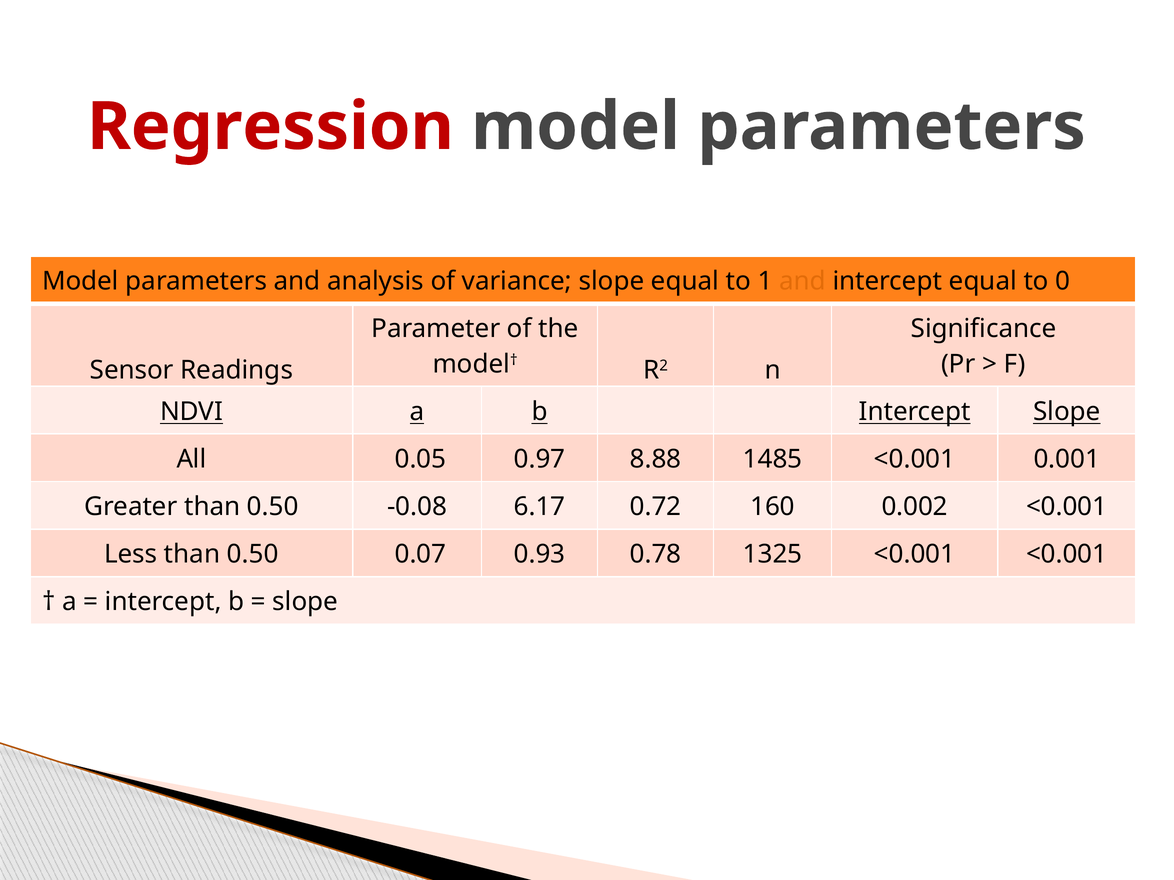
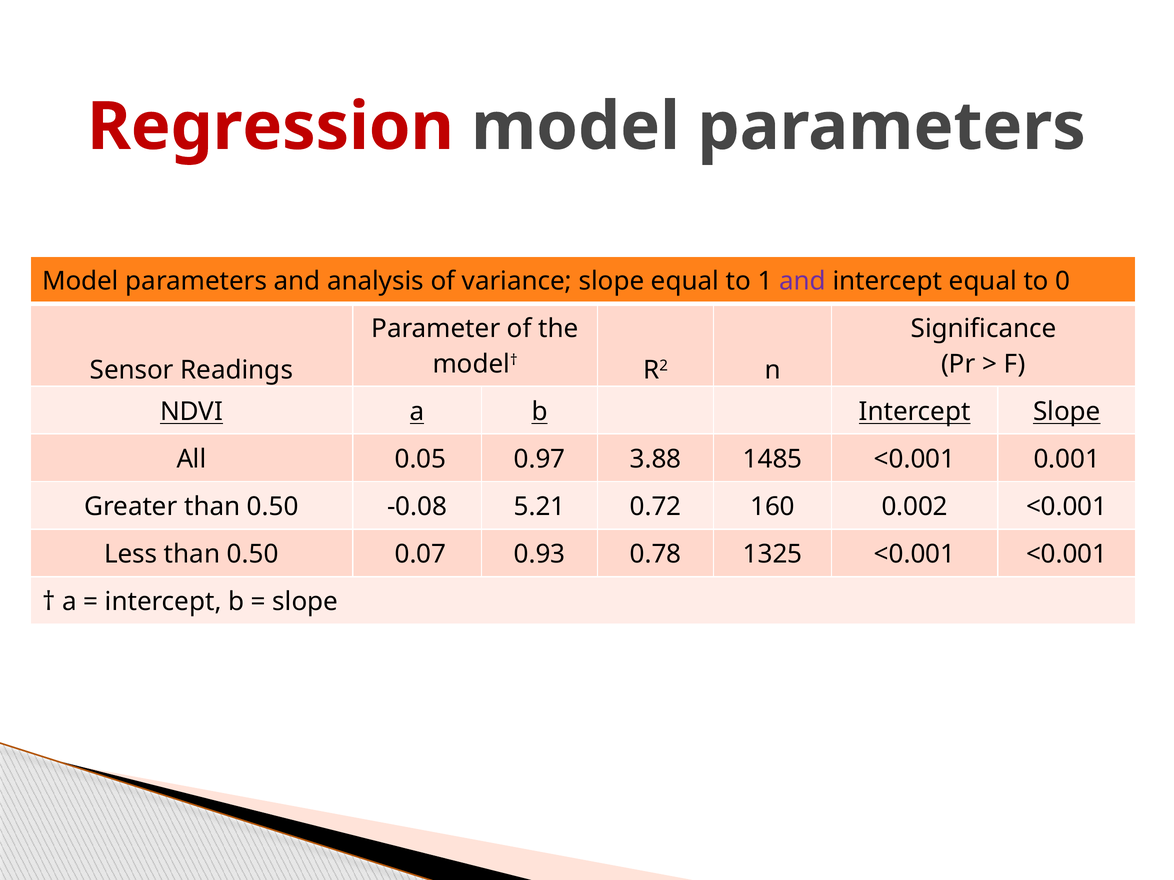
and at (802, 281) colour: orange -> purple
8.88: 8.88 -> 3.88
6.17: 6.17 -> 5.21
